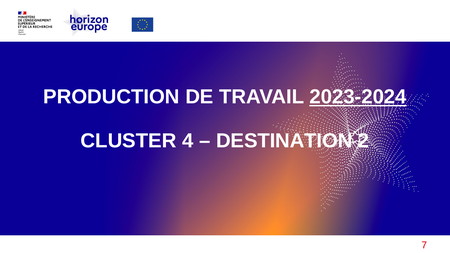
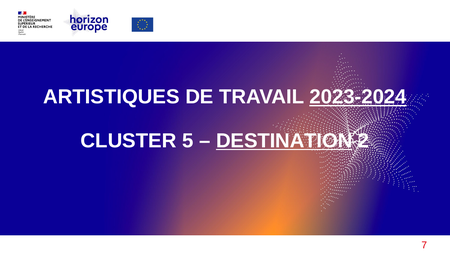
PRODUCTION: PRODUCTION -> ARTISTIQUES
4: 4 -> 5
DESTINATION underline: none -> present
